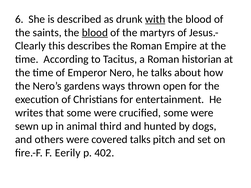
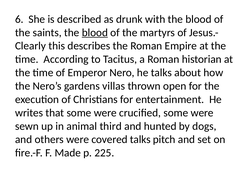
with underline: present -> none
ways: ways -> villas
Eerily: Eerily -> Made
402: 402 -> 225
